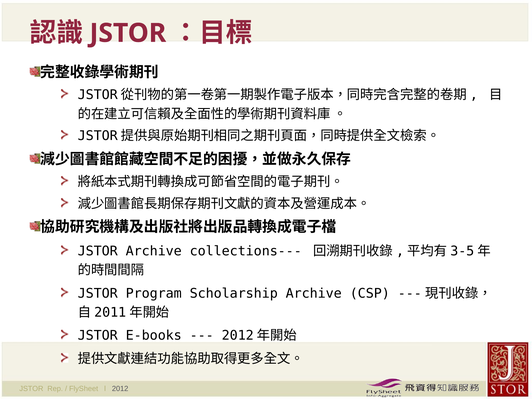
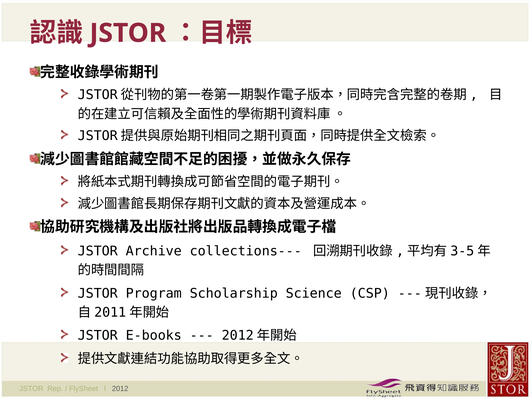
Scholarship Archive: Archive -> Science
